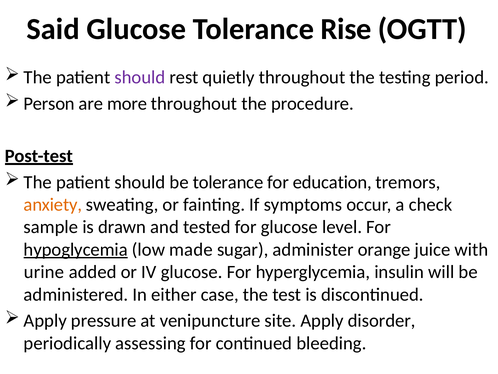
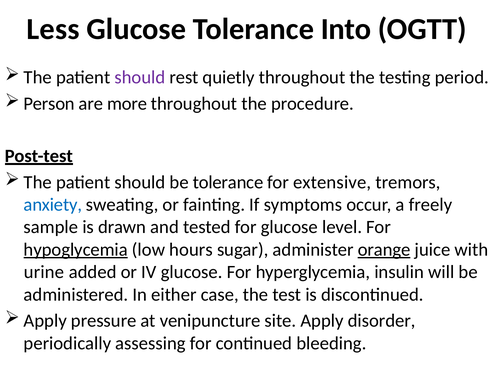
Said: Said -> Less
Rise: Rise -> Into
education: education -> extensive
anxiety colour: orange -> blue
check: check -> freely
made: made -> hours
orange underline: none -> present
